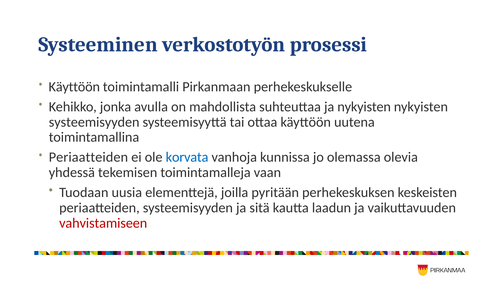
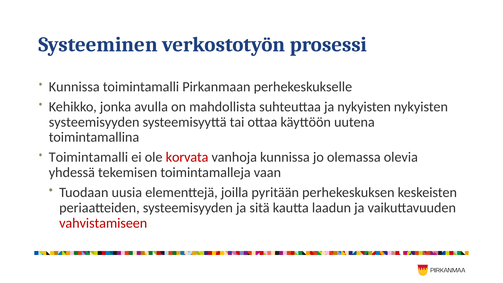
Käyttöön at (74, 87): Käyttöön -> Kunnissa
Periaatteiden at (88, 157): Periaatteiden -> Toimintamalli
korvata colour: blue -> red
